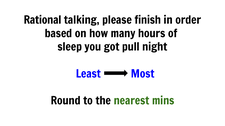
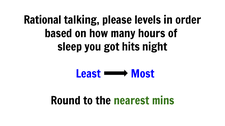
finish: finish -> levels
pull: pull -> hits
